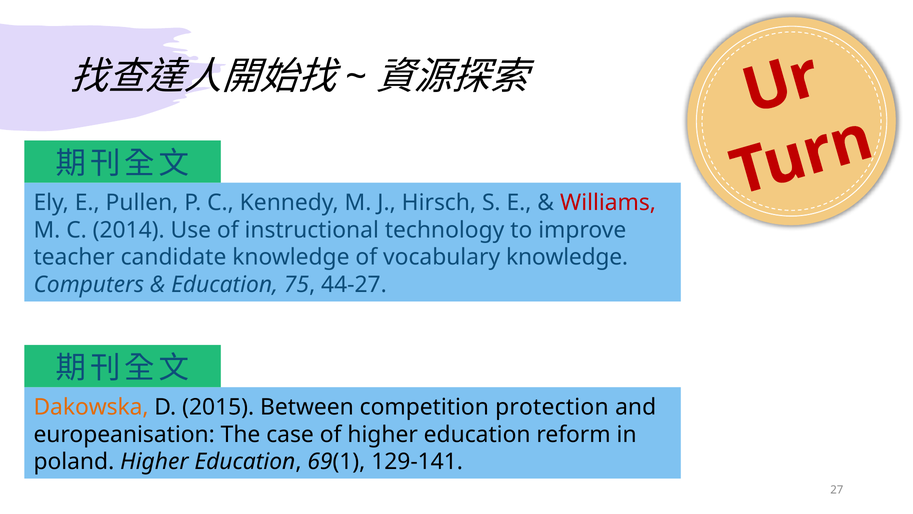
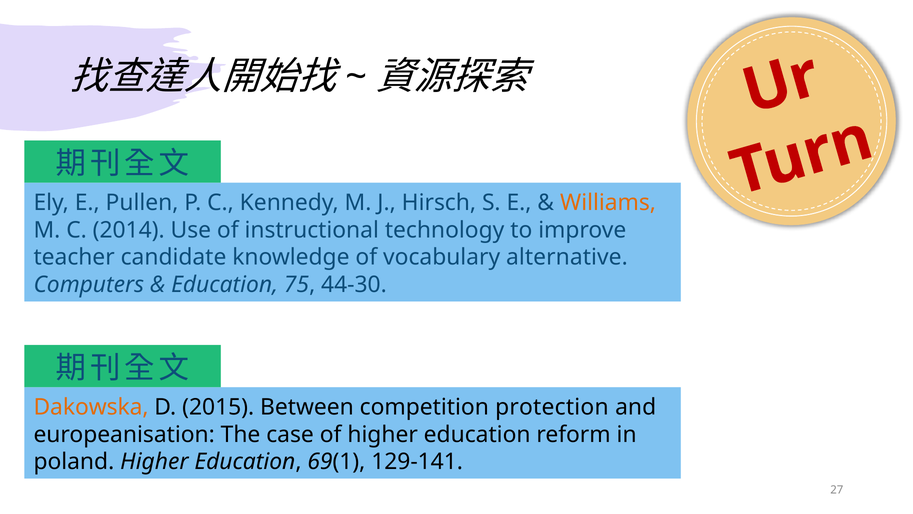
Williams colour: red -> orange
vocabulary knowledge: knowledge -> alternative
44-27: 44-27 -> 44-30
